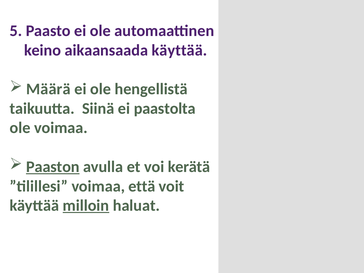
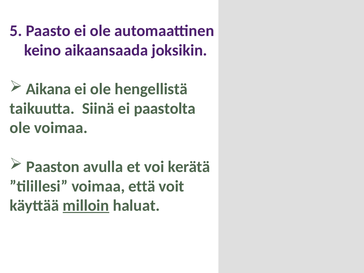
aikaansaada käyttää: käyttää -> joksikin
Määrä: Määrä -> Aikana
Paaston underline: present -> none
